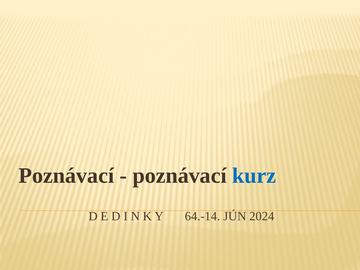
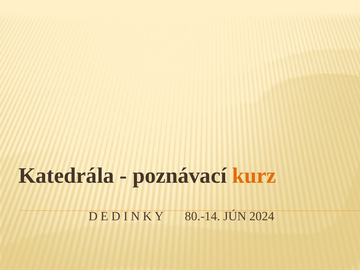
Poznávací at (66, 176): Poznávací -> Katedrála
kurz colour: blue -> orange
64.-14: 64.-14 -> 80.-14
